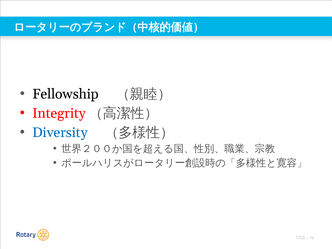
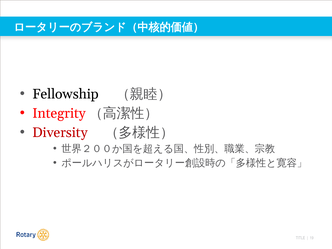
Diversity colour: blue -> red
